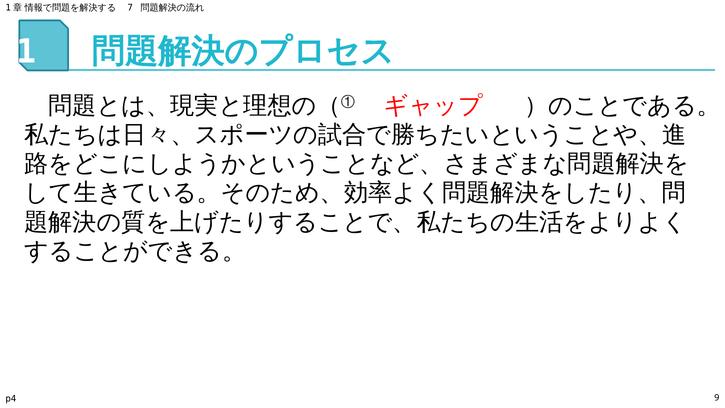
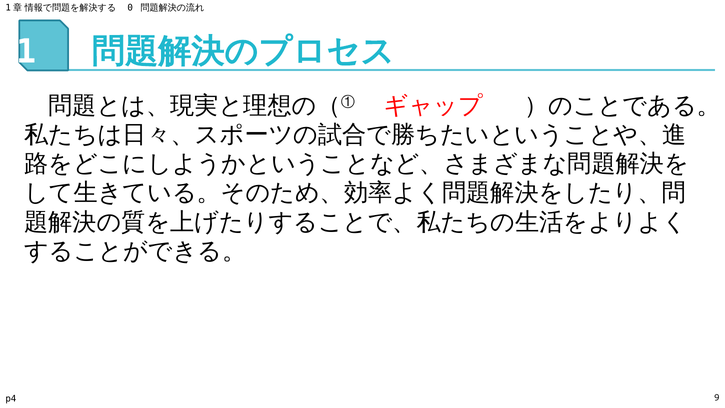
7: 7 -> 0
